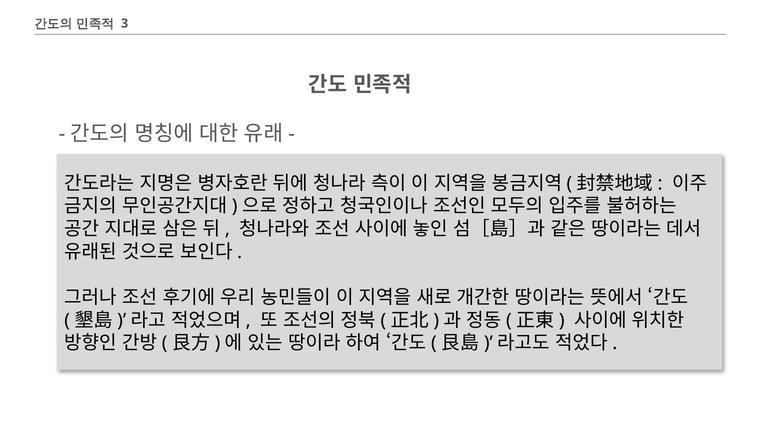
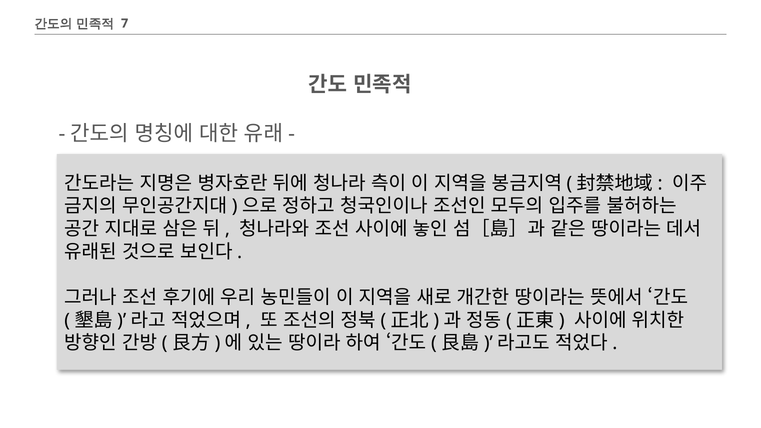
3: 3 -> 7
